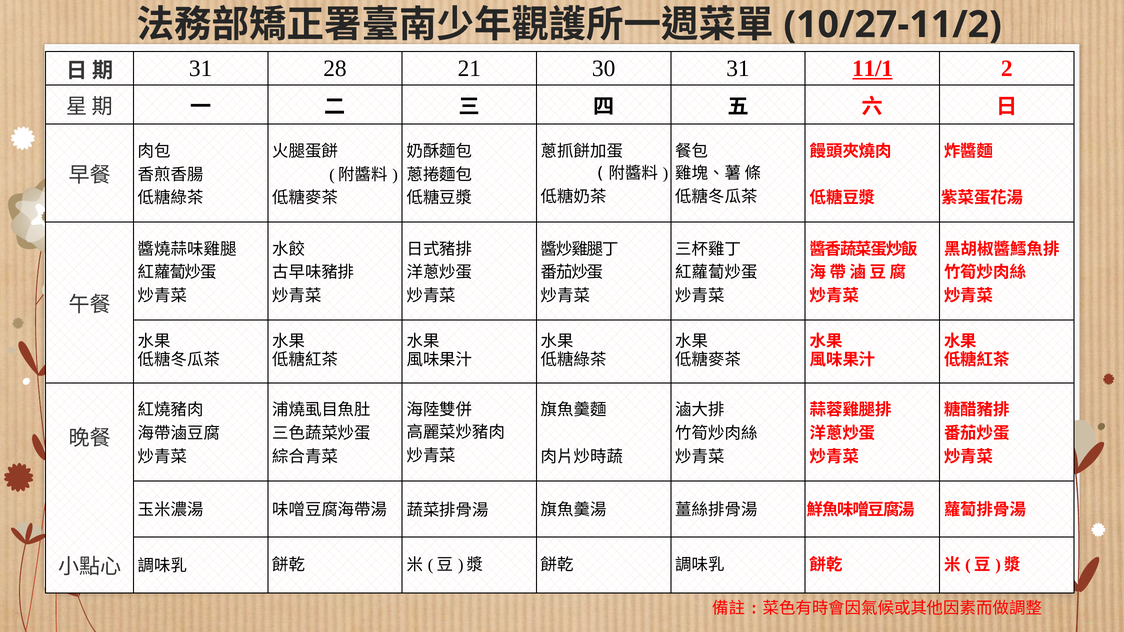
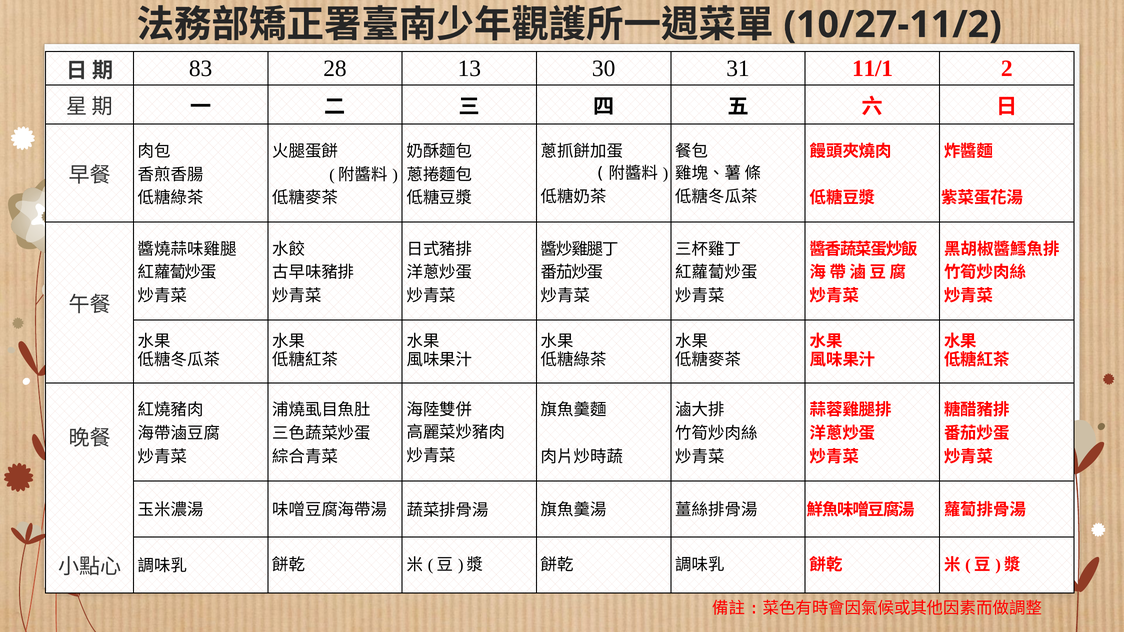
31 at (201, 69): 31 -> 83
21: 21 -> 13
11/1 underline: present -> none
